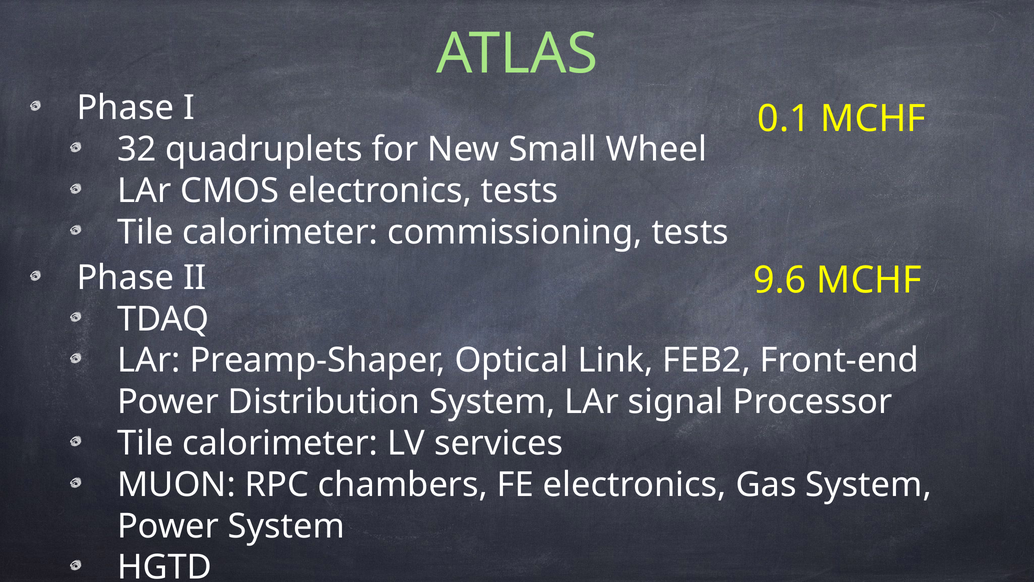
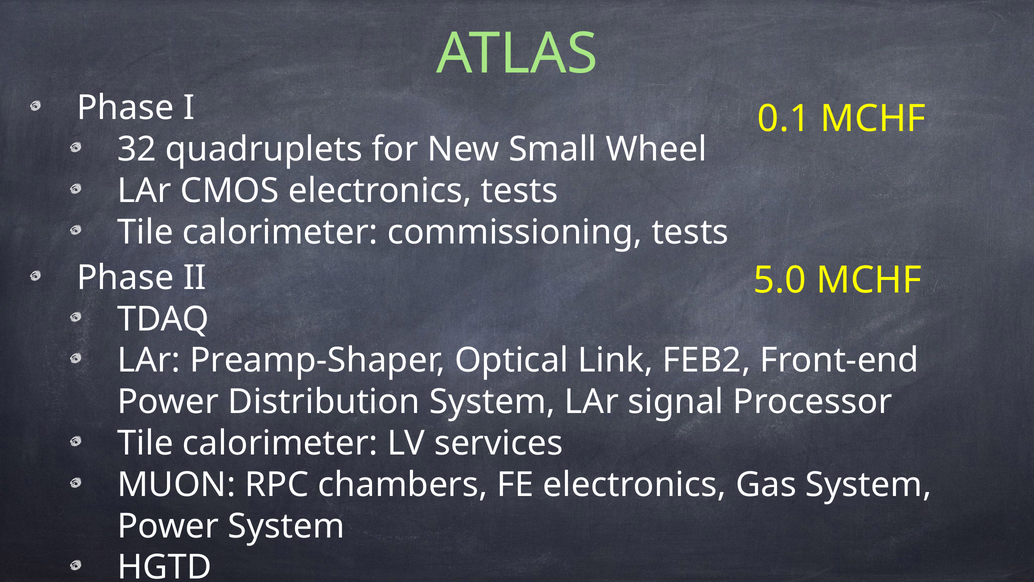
9.6: 9.6 -> 5.0
